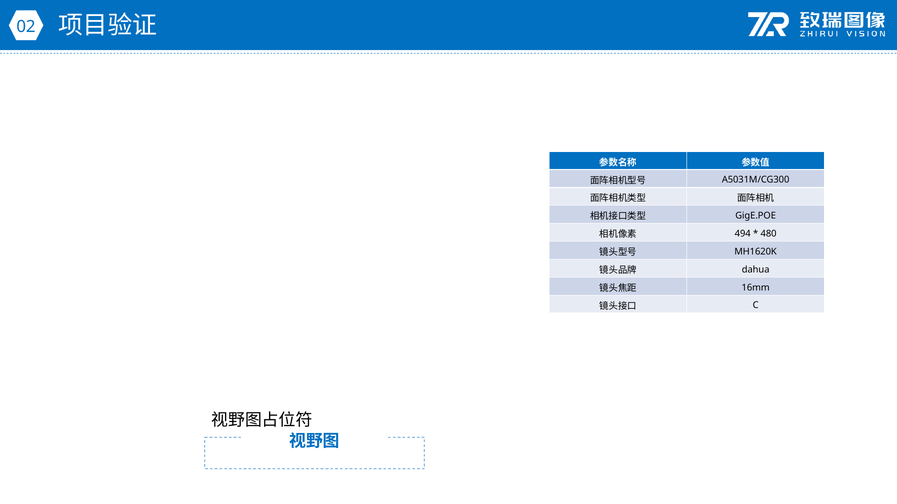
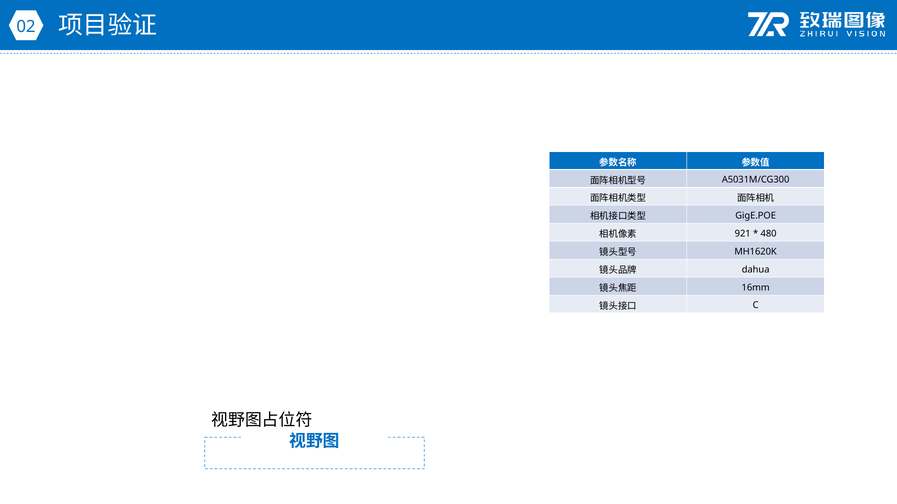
494: 494 -> 921
